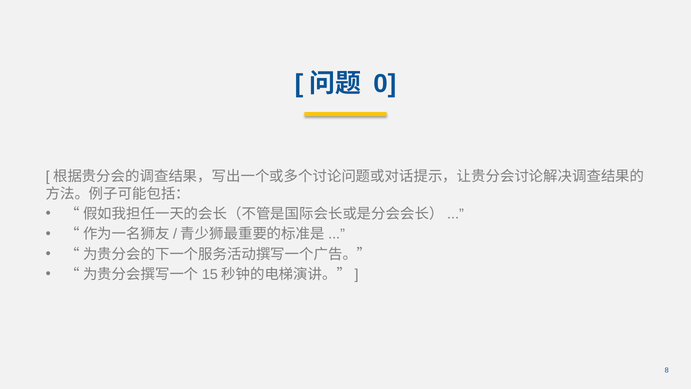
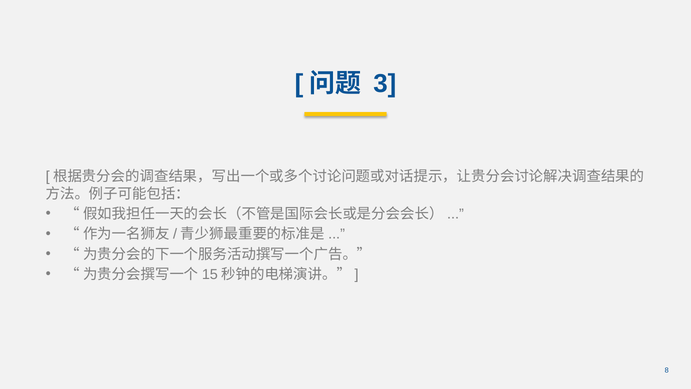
0: 0 -> 3
